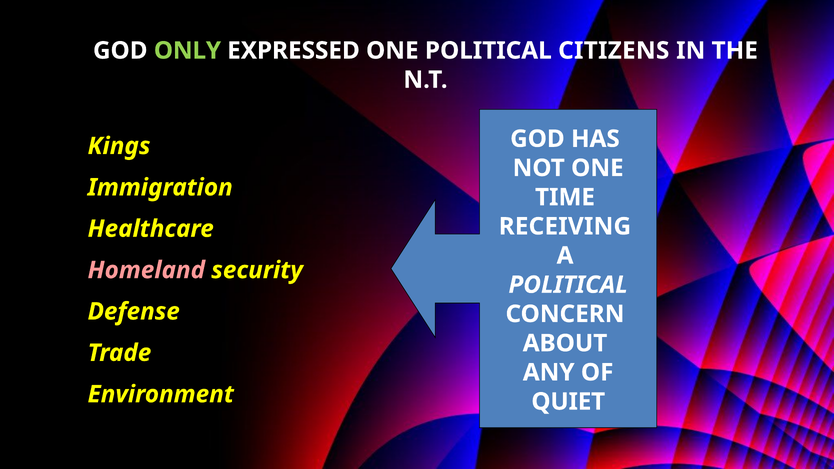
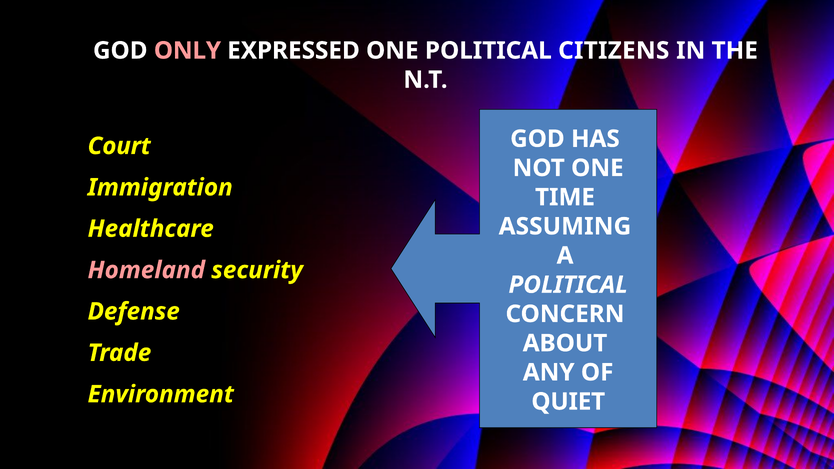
ONLY colour: light green -> pink
Kings: Kings -> Court
RECEIVING: RECEIVING -> ASSUMING
